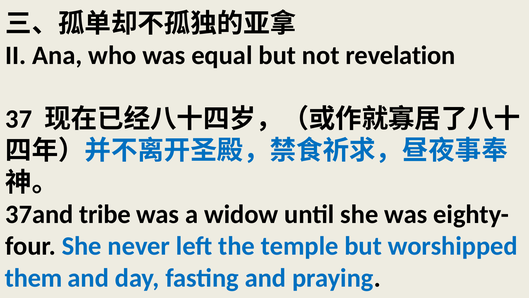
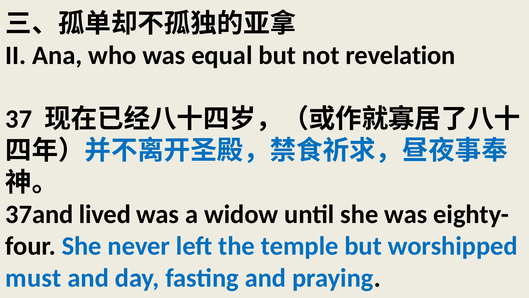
tribe: tribe -> lived
them: them -> must
